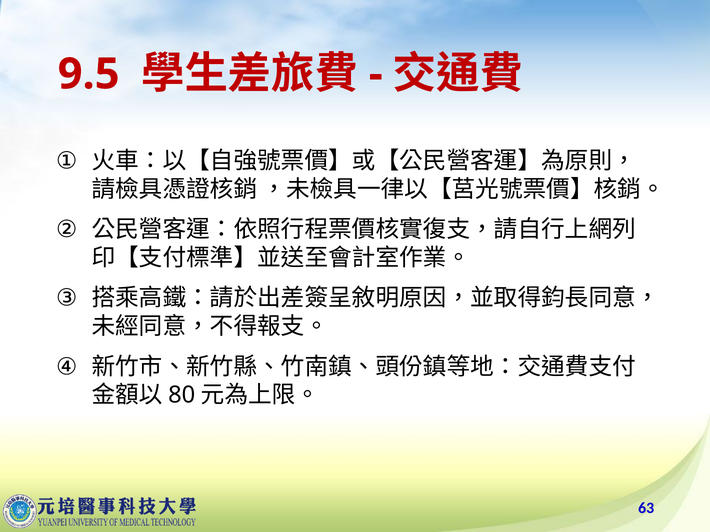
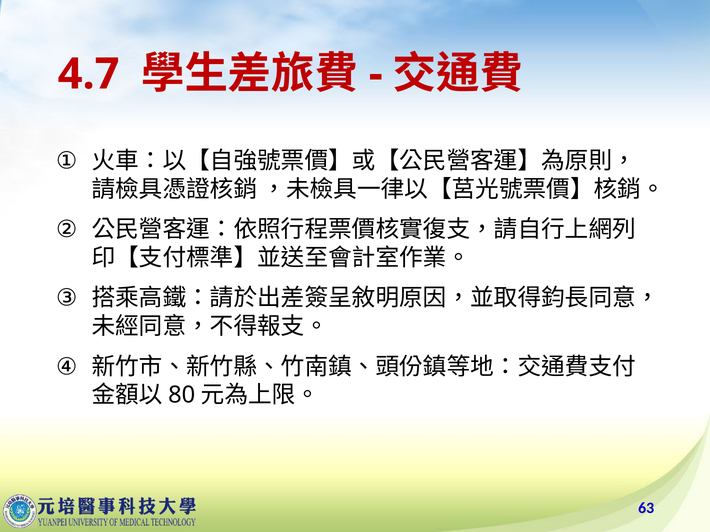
9.5: 9.5 -> 4.7
